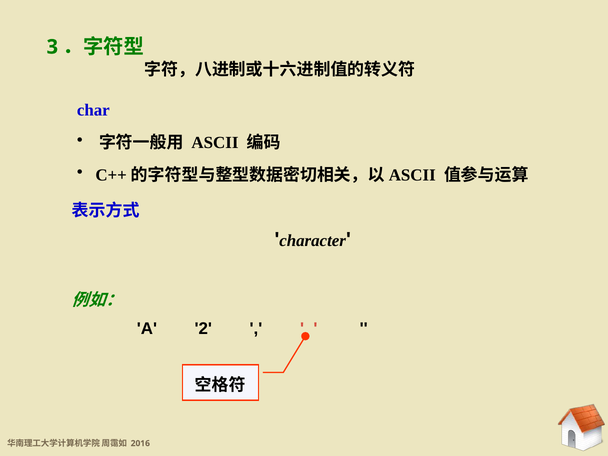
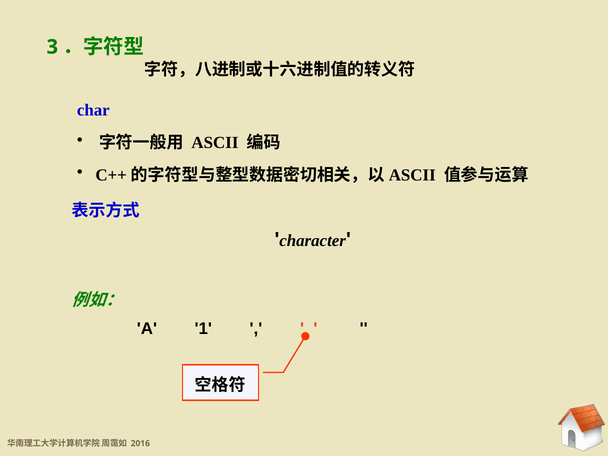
2: 2 -> 1
